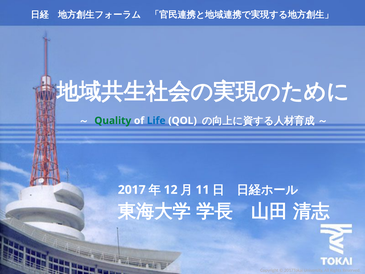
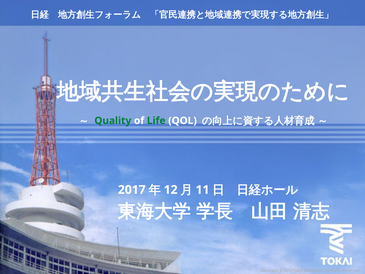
Life colour: blue -> green
